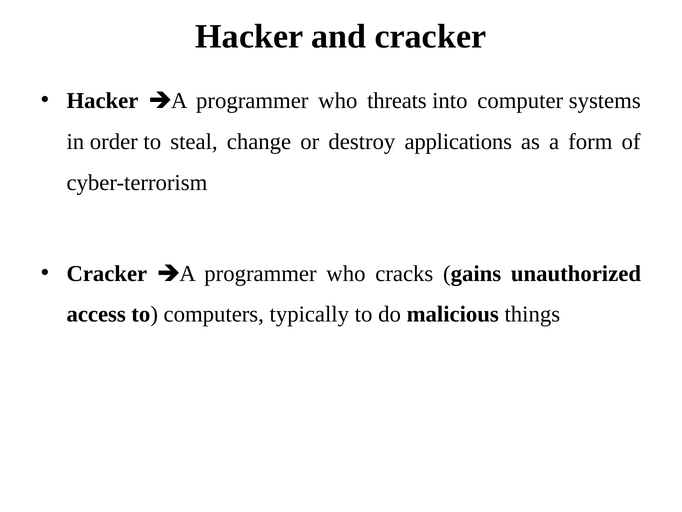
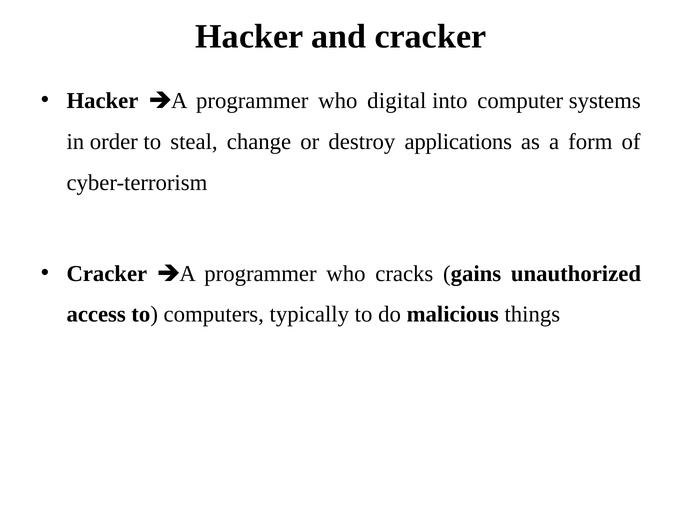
threats: threats -> digital
